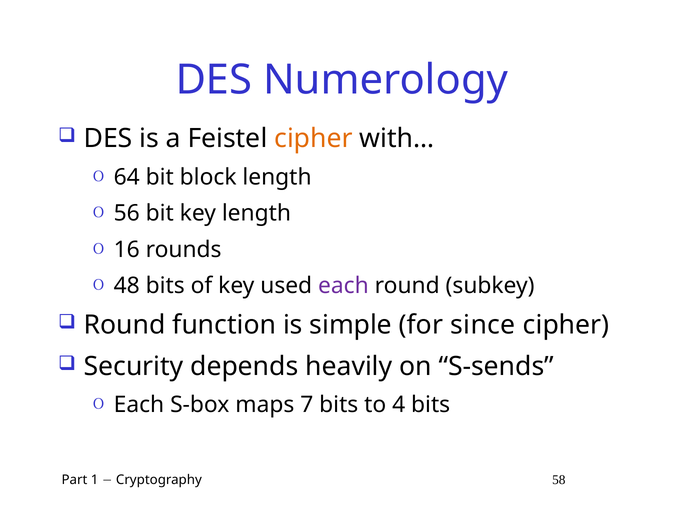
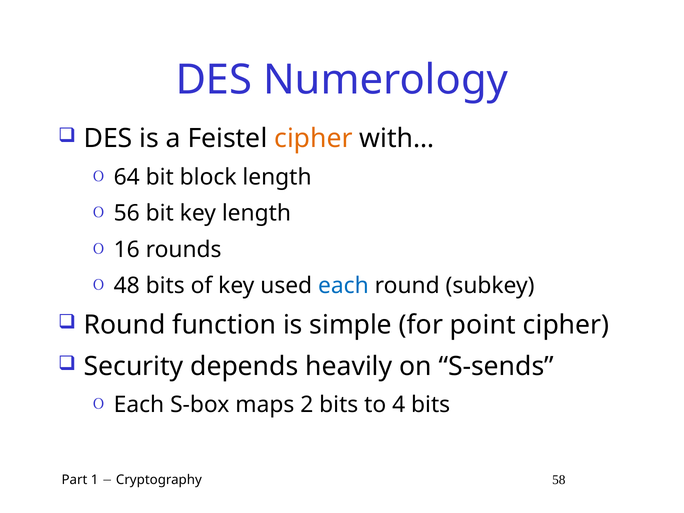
each at (343, 286) colour: purple -> blue
since: since -> point
7: 7 -> 2
